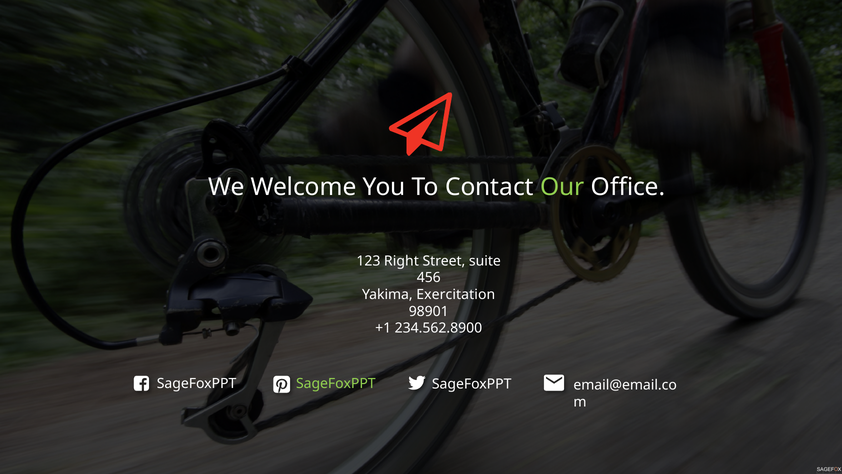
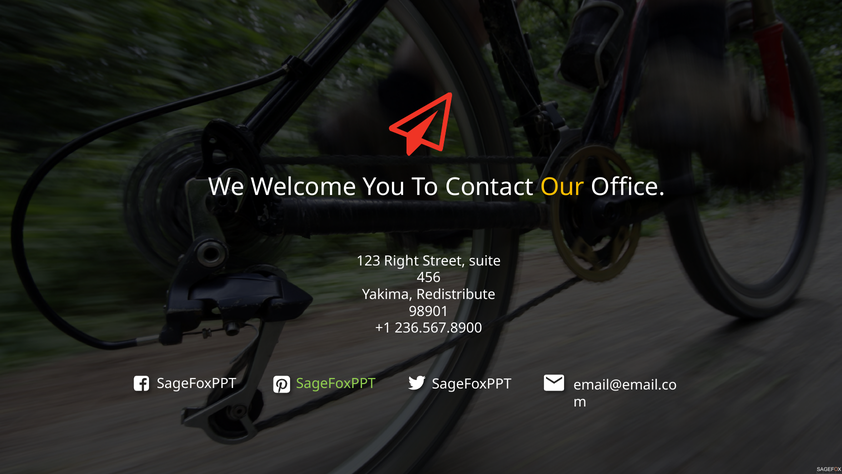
Our colour: light green -> yellow
Exercitation: Exercitation -> Redistribute
234.562.8900: 234.562.8900 -> 236.567.8900
